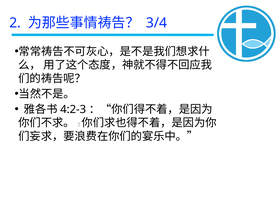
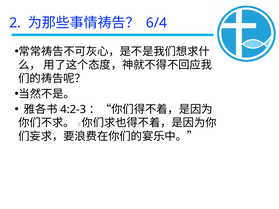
3/4: 3/4 -> 6/4
